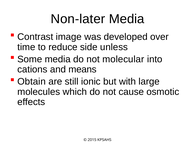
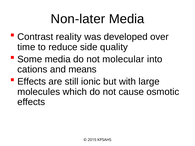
image: image -> reality
unless: unless -> quality
Obtain at (32, 82): Obtain -> Effects
